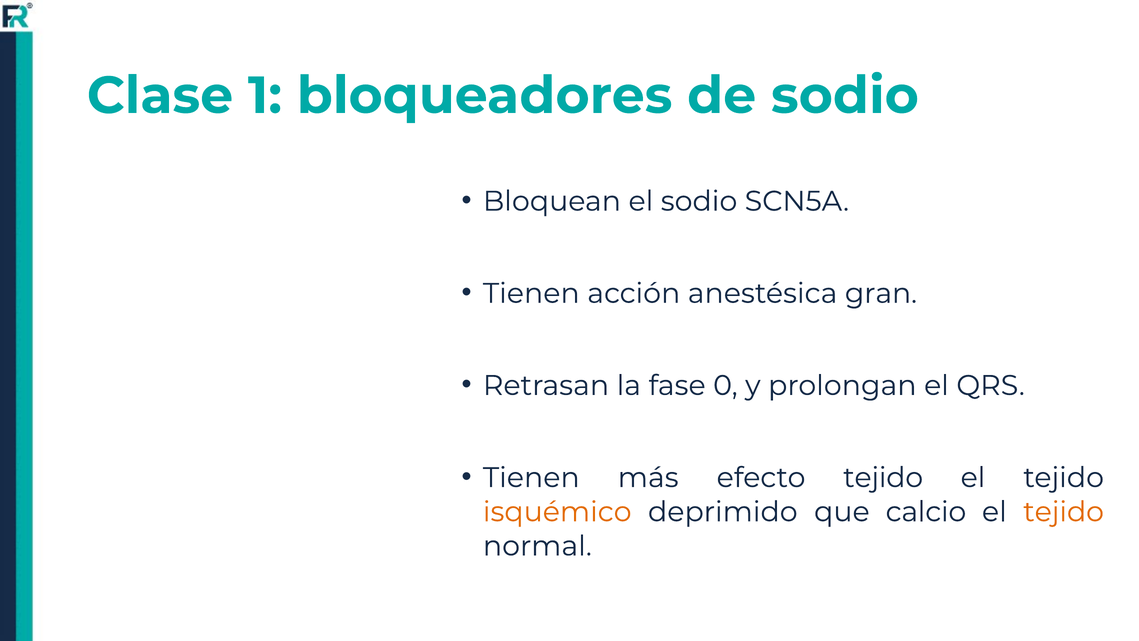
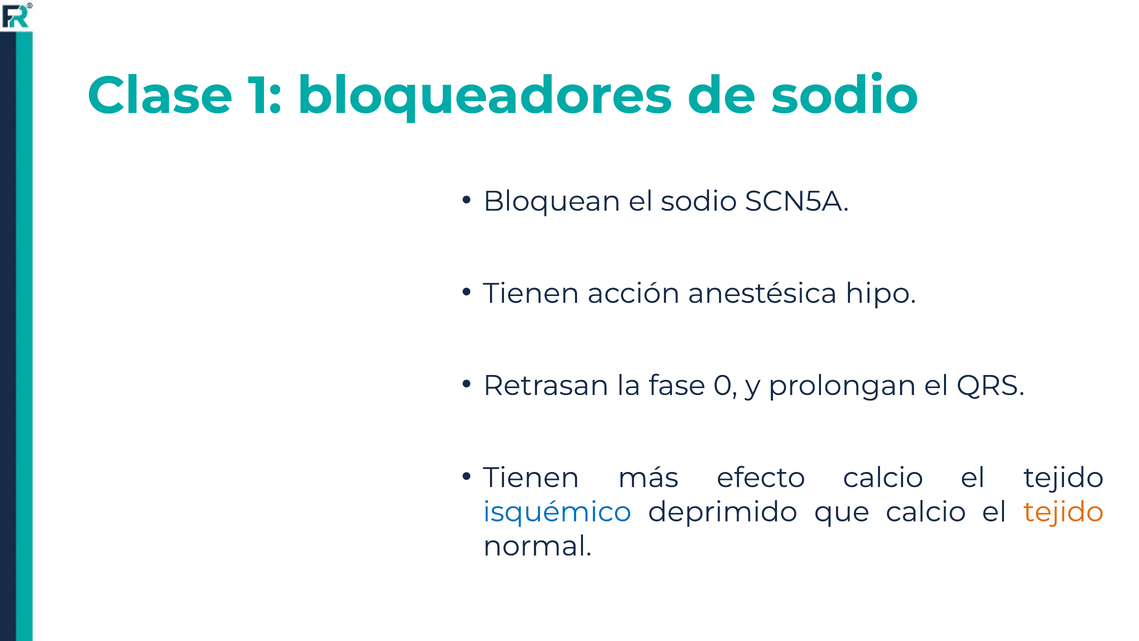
gran: gran -> hipo
efecto tejido: tejido -> calcio
isquémico colour: orange -> blue
